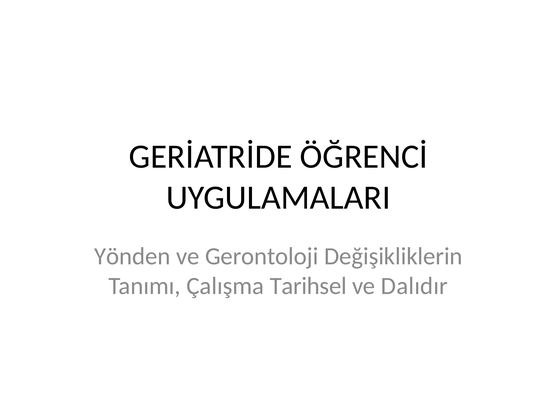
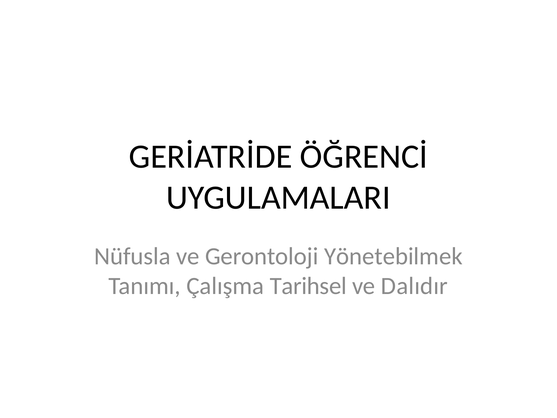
Yönden: Yönden -> Nüfusla
Değişikliklerin: Değişikliklerin -> Yönetebilmek
